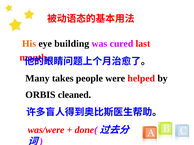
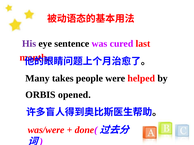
His colour: orange -> purple
building: building -> sentence
cleaned: cleaned -> opened
